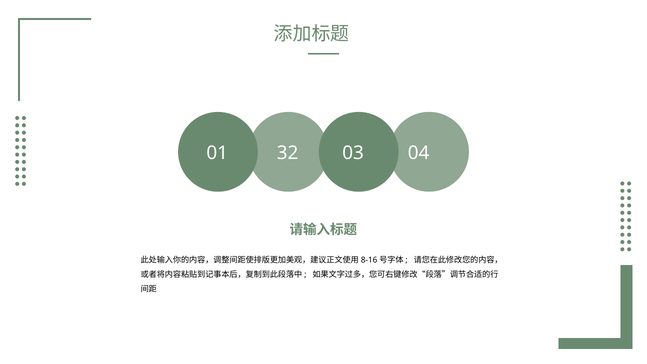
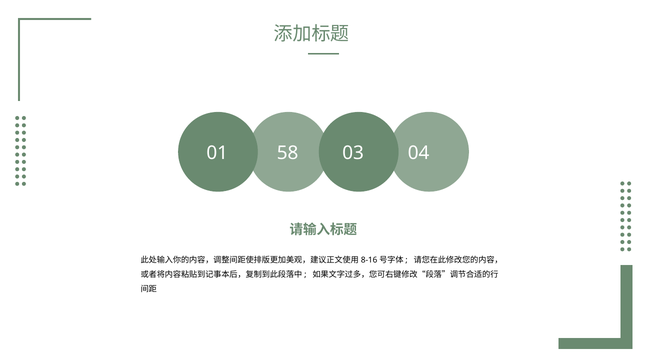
32: 32 -> 58
